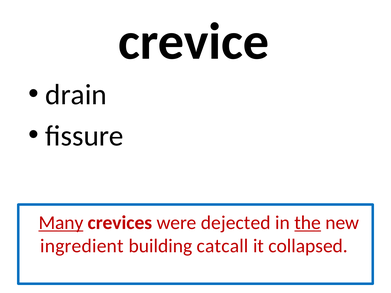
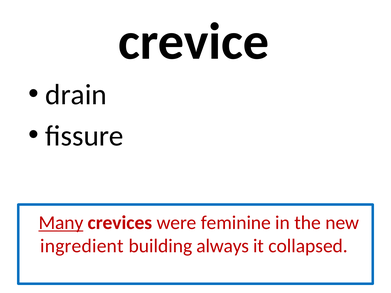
dejected: dejected -> feminine
the underline: present -> none
catcall: catcall -> always
